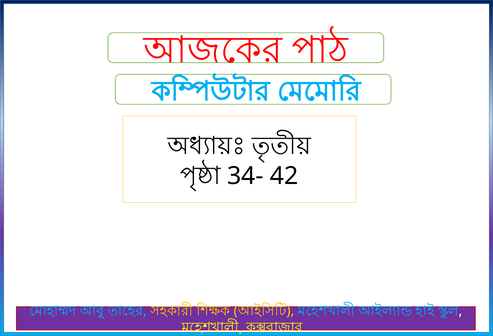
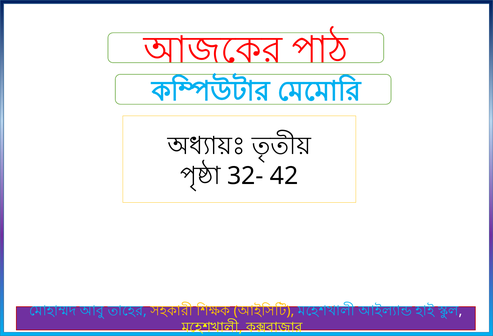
34-: 34- -> 32-
